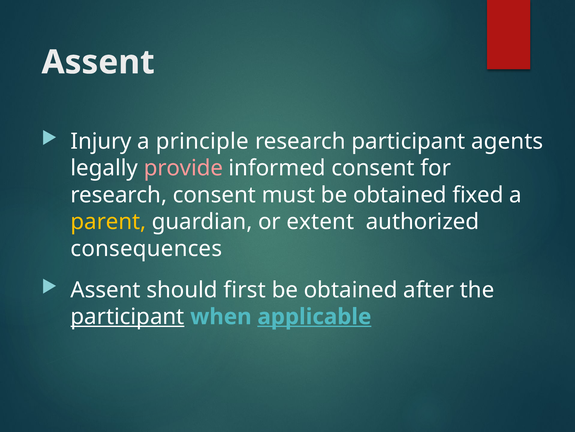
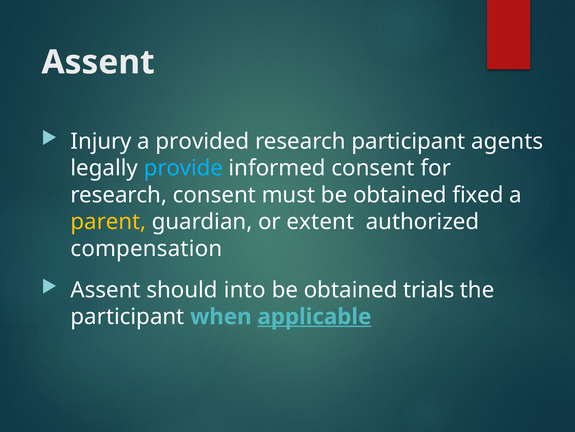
principle: principle -> provided
provide colour: pink -> light blue
consequences: consequences -> compensation
first: first -> into
after: after -> trials
participant at (127, 316) underline: present -> none
